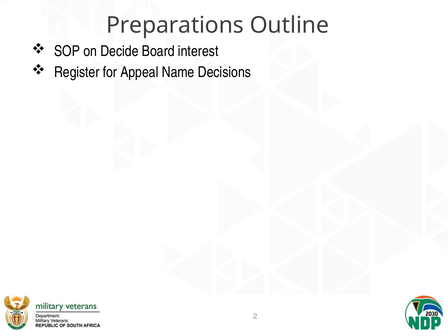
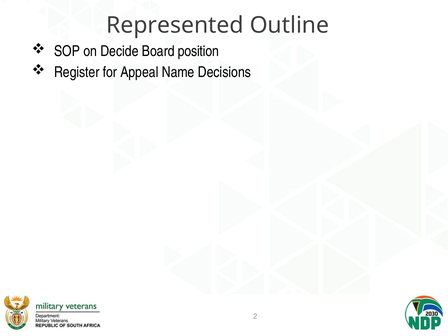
Preparations: Preparations -> Represented
interest: interest -> position
